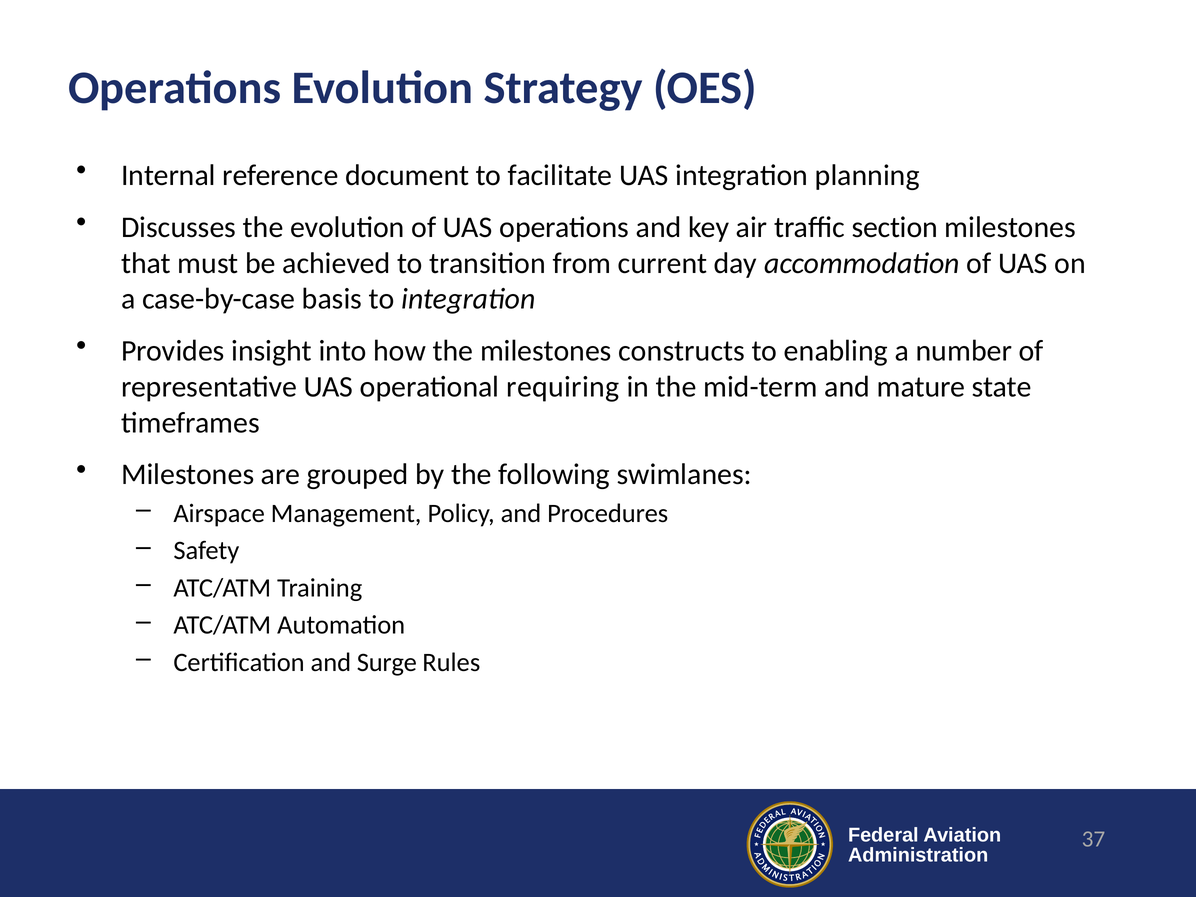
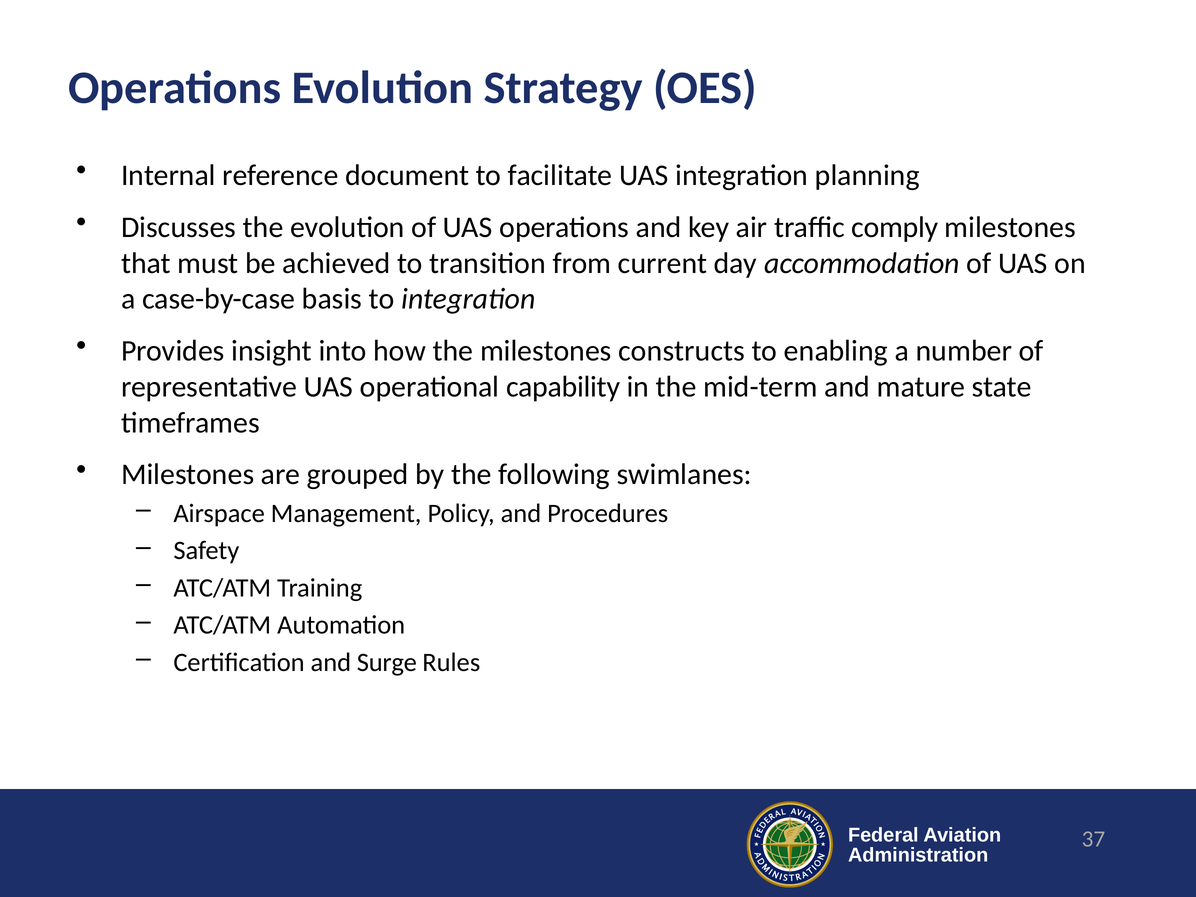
section: section -> comply
requiring: requiring -> capability
